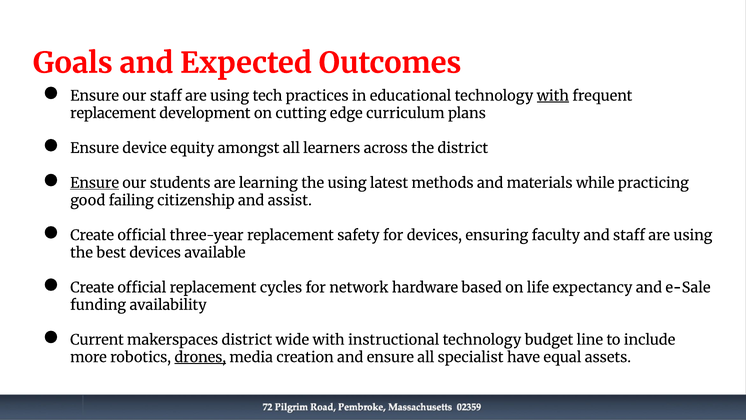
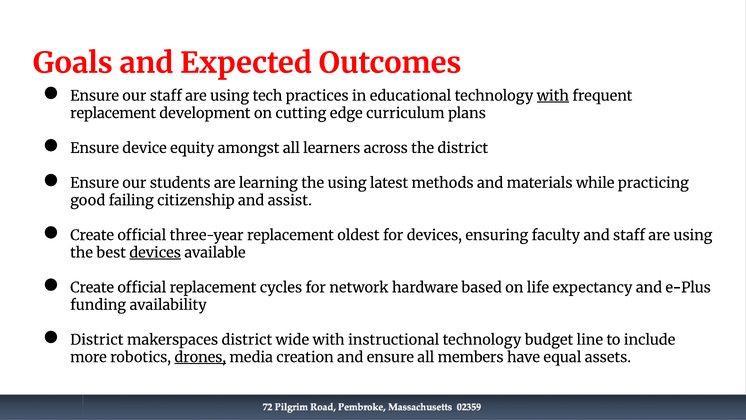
Ensure at (95, 183) underline: present -> none
safety: safety -> oldest
devices at (155, 253) underline: none -> present
e-Sale: e-Sale -> e-Plus
Current at (97, 340): Current -> District
specialist: specialist -> members
